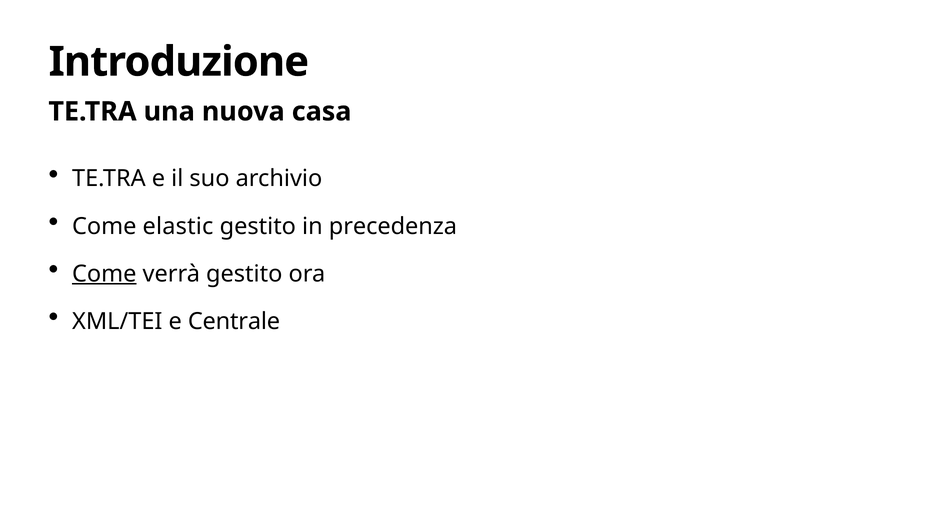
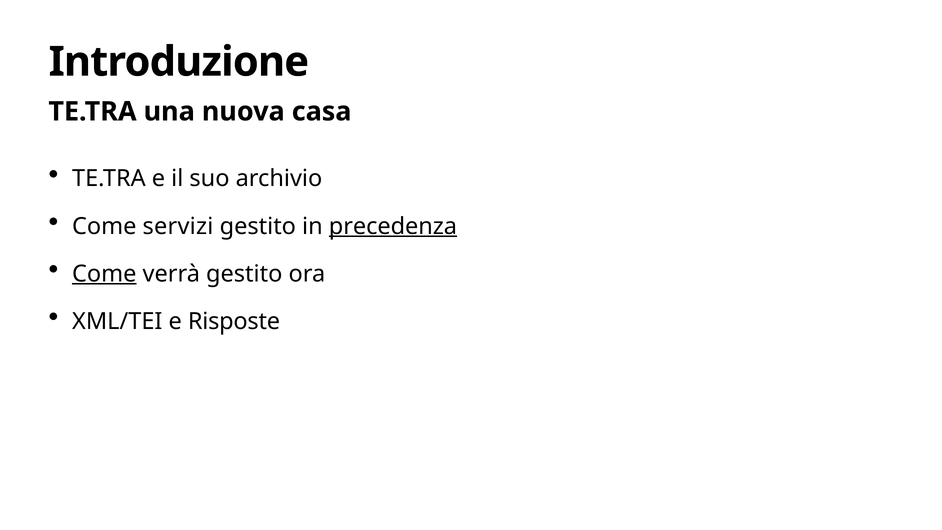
elastic: elastic -> servizi
precedenza underline: none -> present
Centrale: Centrale -> Risposte
